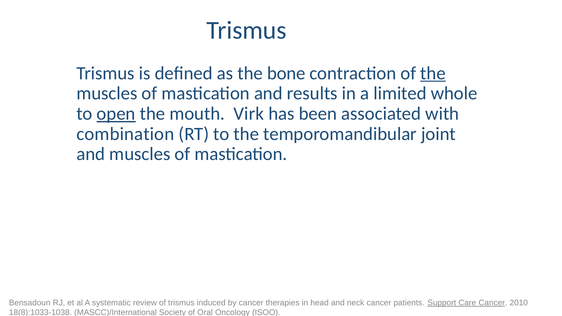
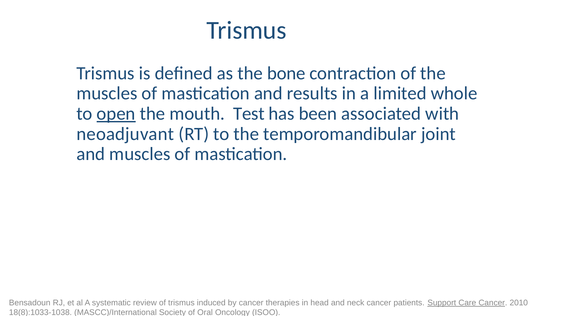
the at (433, 73) underline: present -> none
Virk: Virk -> Test
combination: combination -> neoadjuvant
